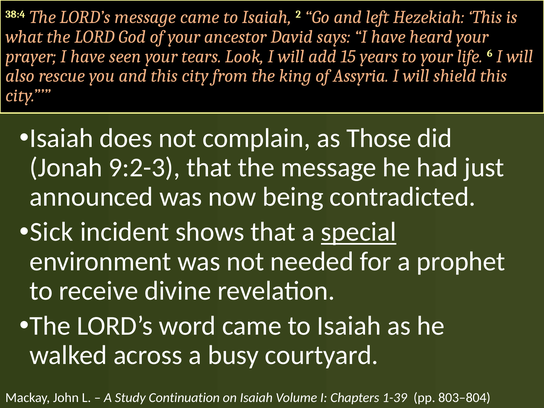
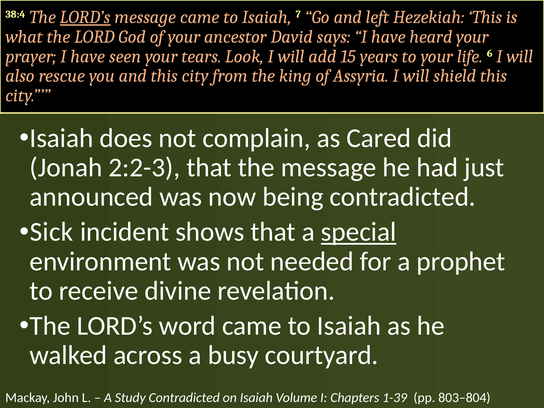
LORD’s at (85, 17) underline: none -> present
2: 2 -> 7
Those: Those -> Cared
9:2-3: 9:2-3 -> 2:2-3
Study Continuation: Continuation -> Contradicted
